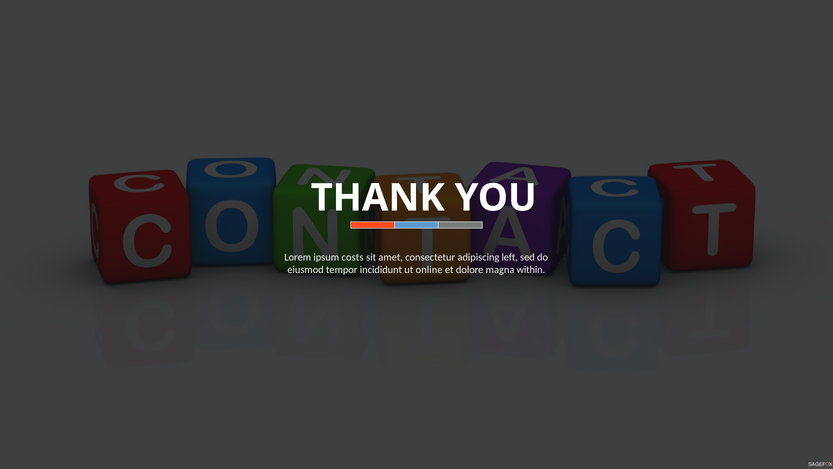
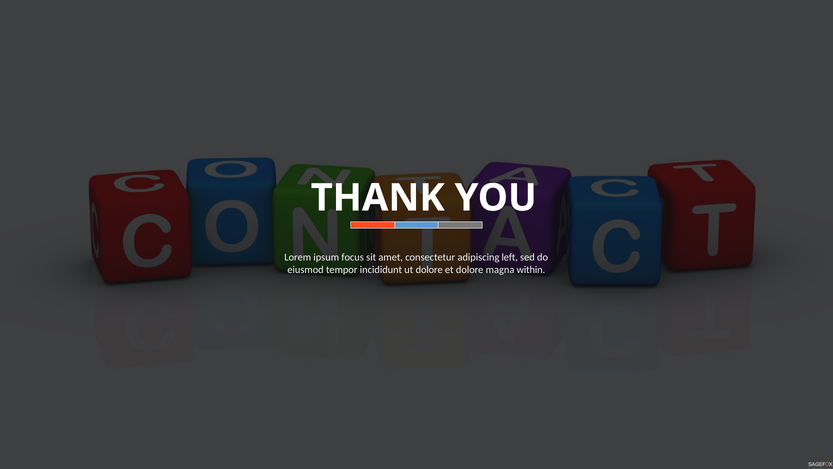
costs: costs -> focus
ut online: online -> dolore
